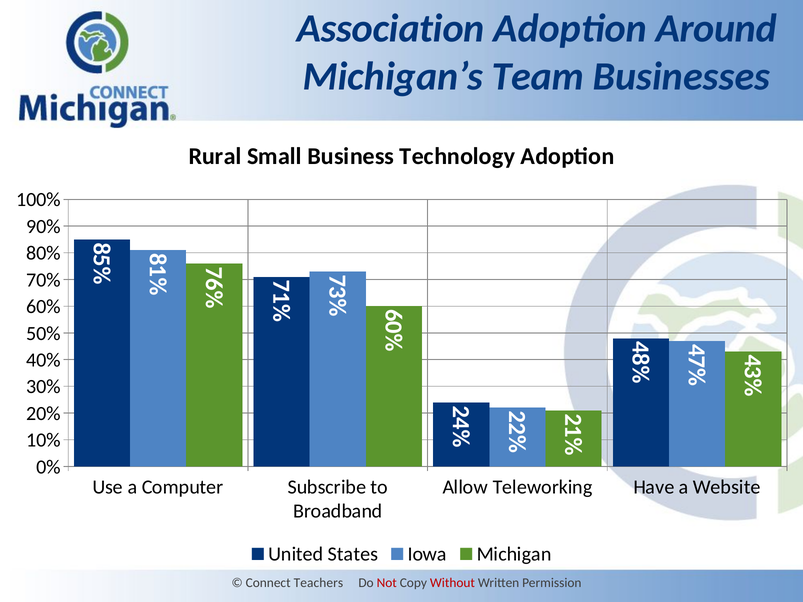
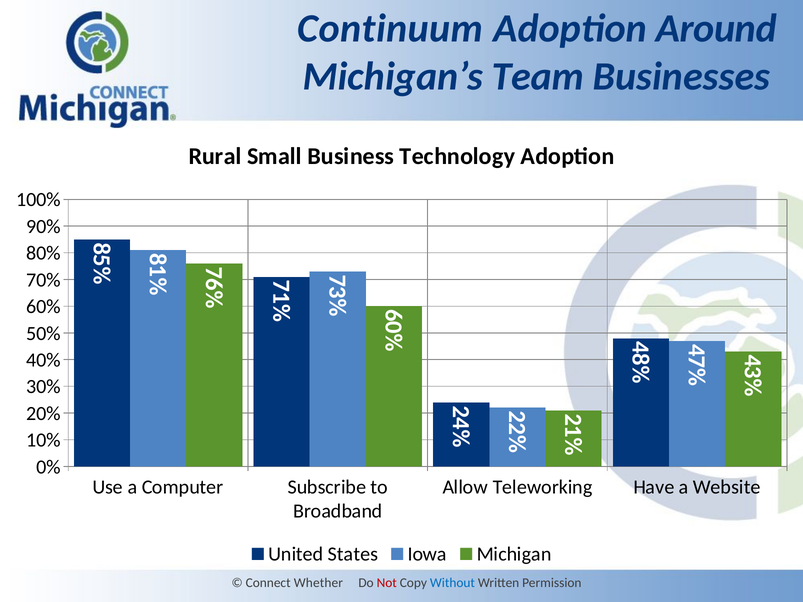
Association: Association -> Continuum
Teachers: Teachers -> Whether
Without colour: red -> blue
